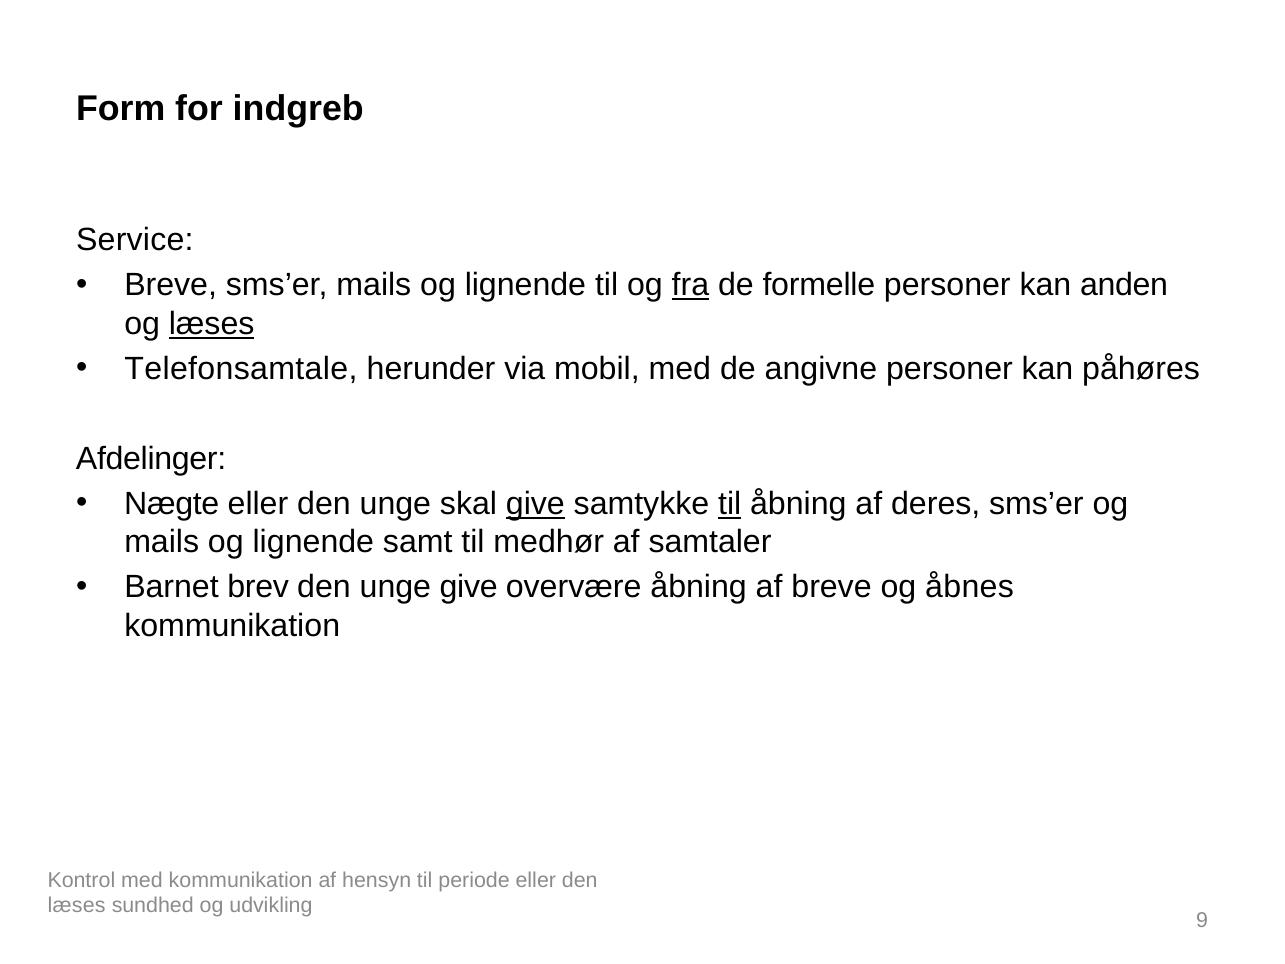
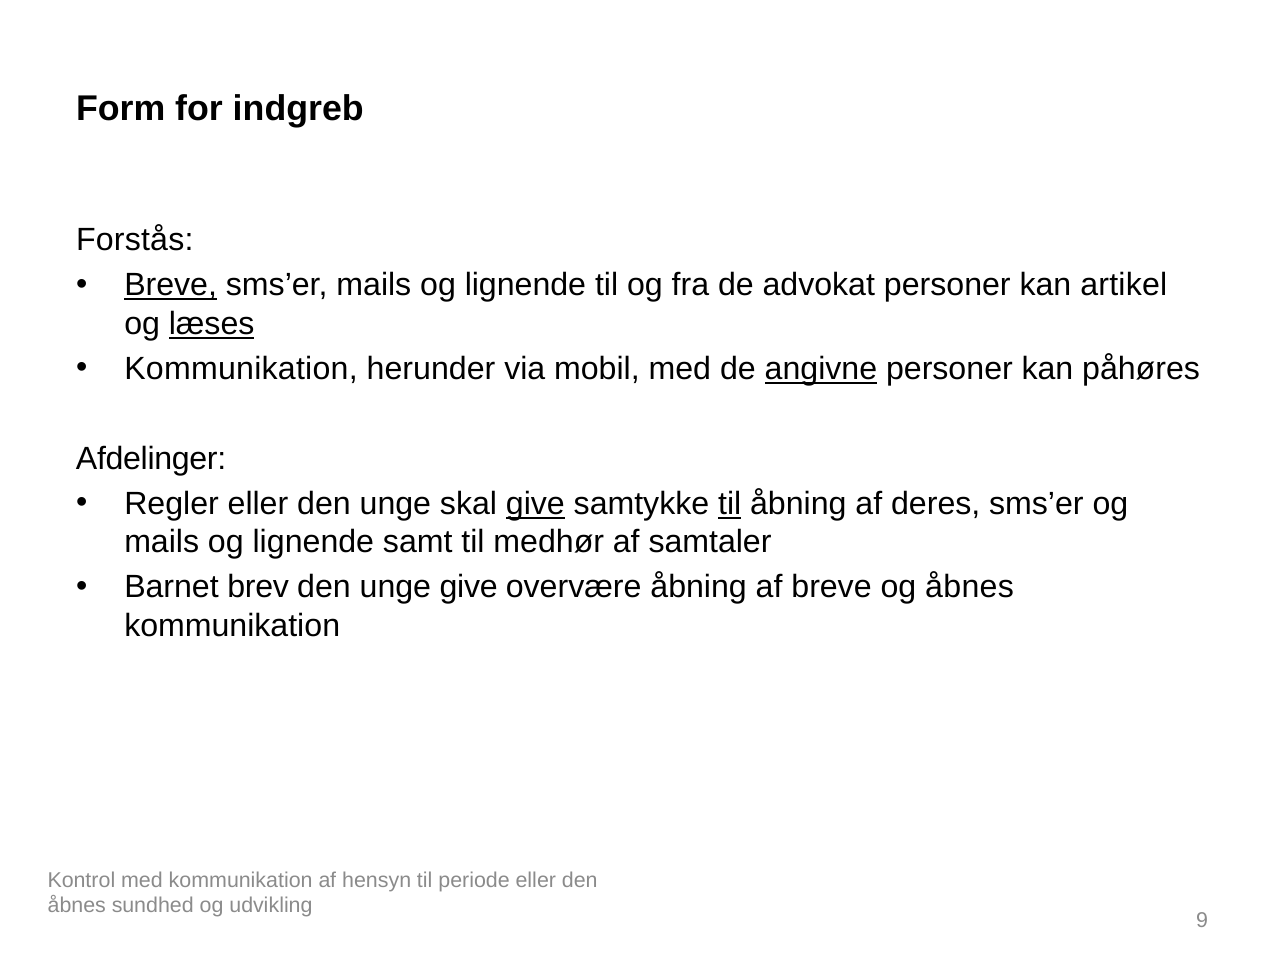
Service: Service -> Forstås
Breve at (171, 285) underline: none -> present
fra underline: present -> none
formelle: formelle -> advokat
anden: anden -> artikel
Telefonsamtale at (241, 369): Telefonsamtale -> Kommunikation
angivne underline: none -> present
Nægte: Nægte -> Regler
læses at (77, 906): læses -> åbnes
